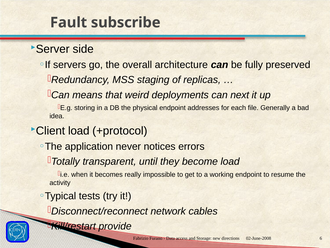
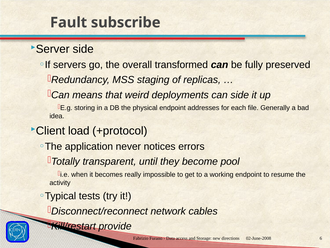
architecture: architecture -> transformed
can next: next -> side
become load: load -> pool
